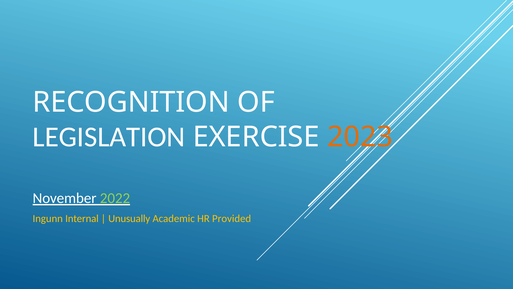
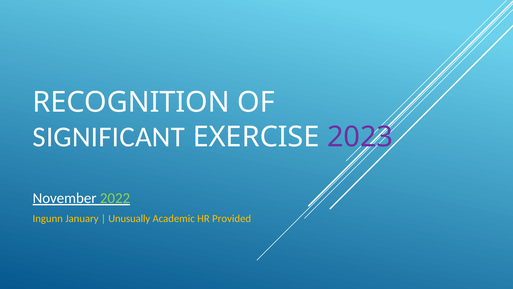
LEGISLATION: LEGISLATION -> SIGNIFICANT
2023 colour: orange -> purple
Internal: Internal -> January
